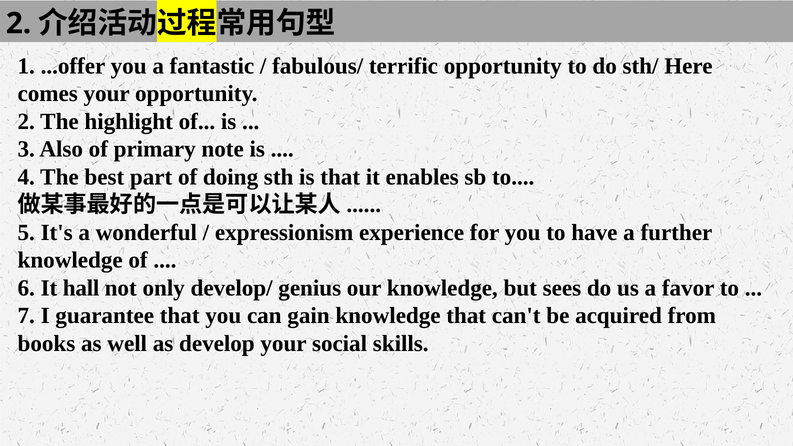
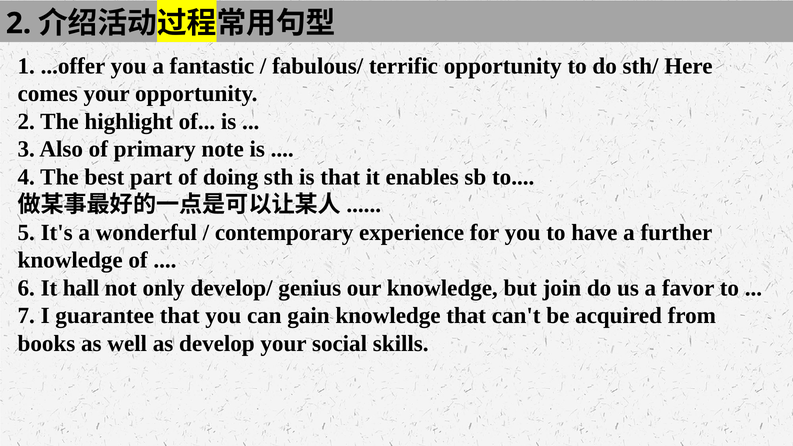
expressionism: expressionism -> contemporary
sees: sees -> join
